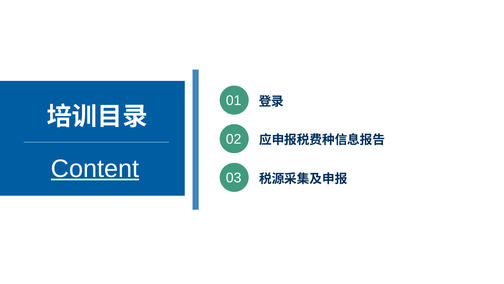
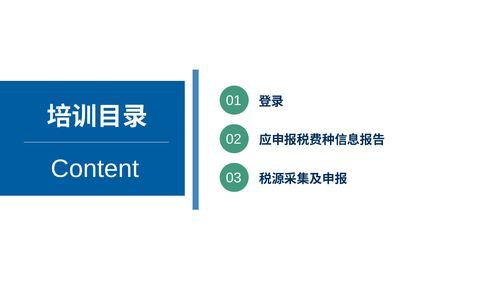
Content underline: present -> none
